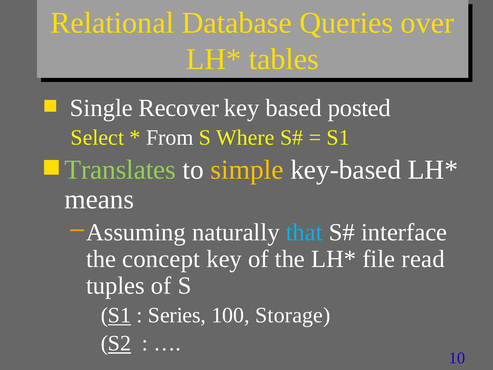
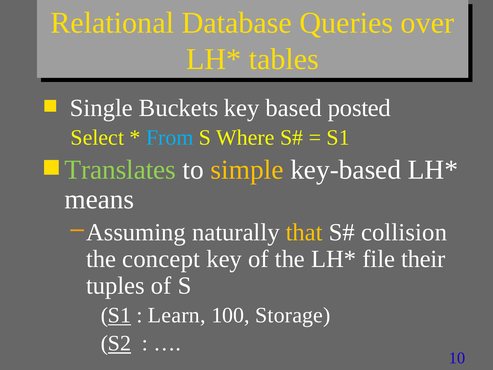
Recover: Recover -> Buckets
From colour: white -> light blue
that colour: light blue -> yellow
interface: interface -> collision
read: read -> their
Series: Series -> Learn
